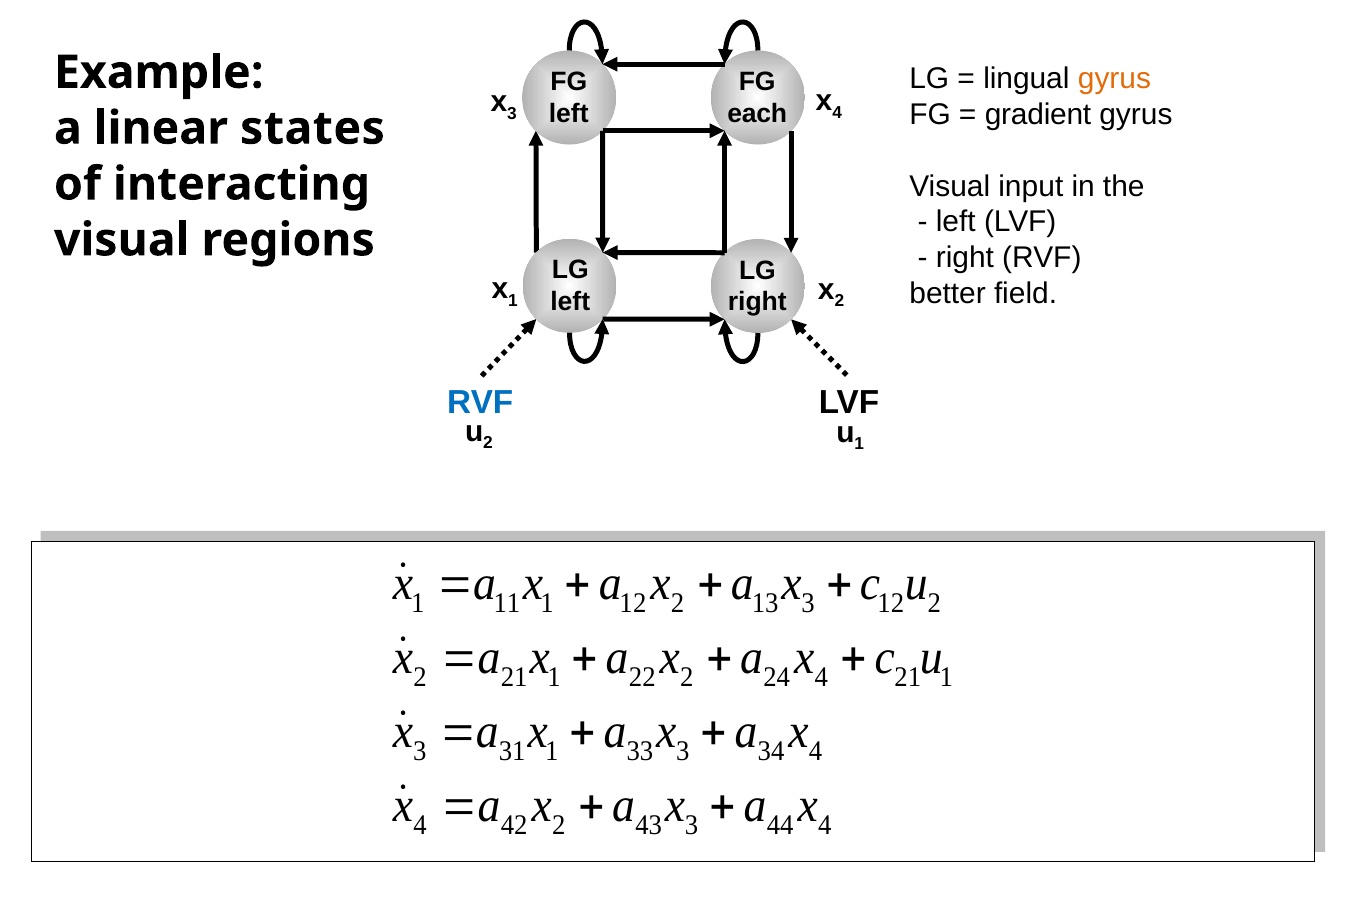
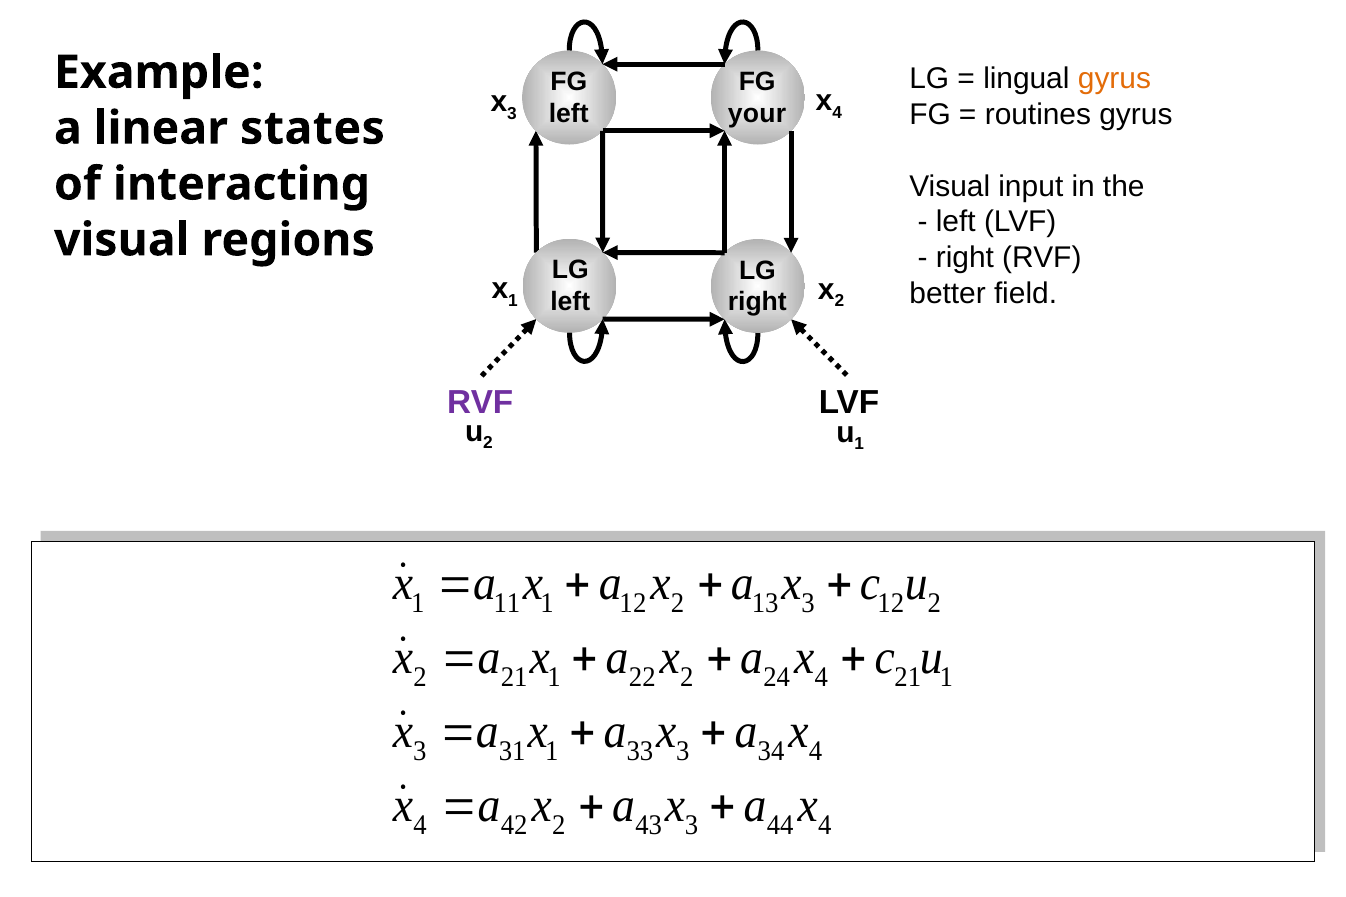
gradient: gradient -> routines
each: each -> your
RVF at (480, 402) colour: blue -> purple
